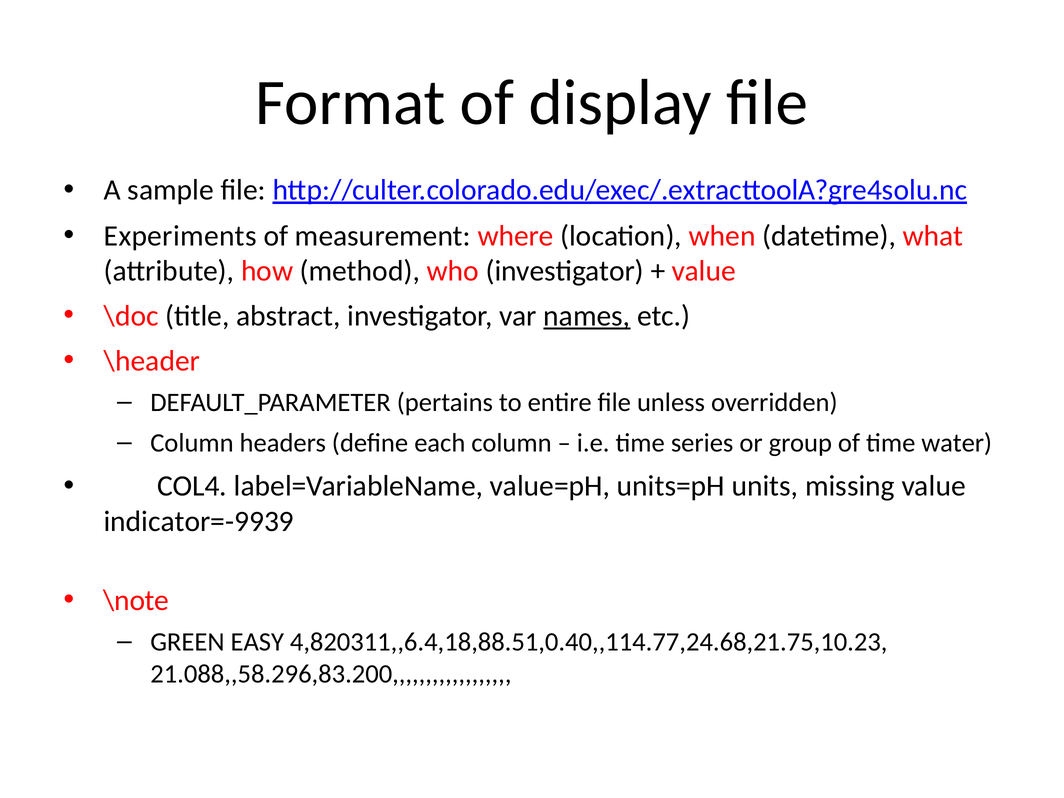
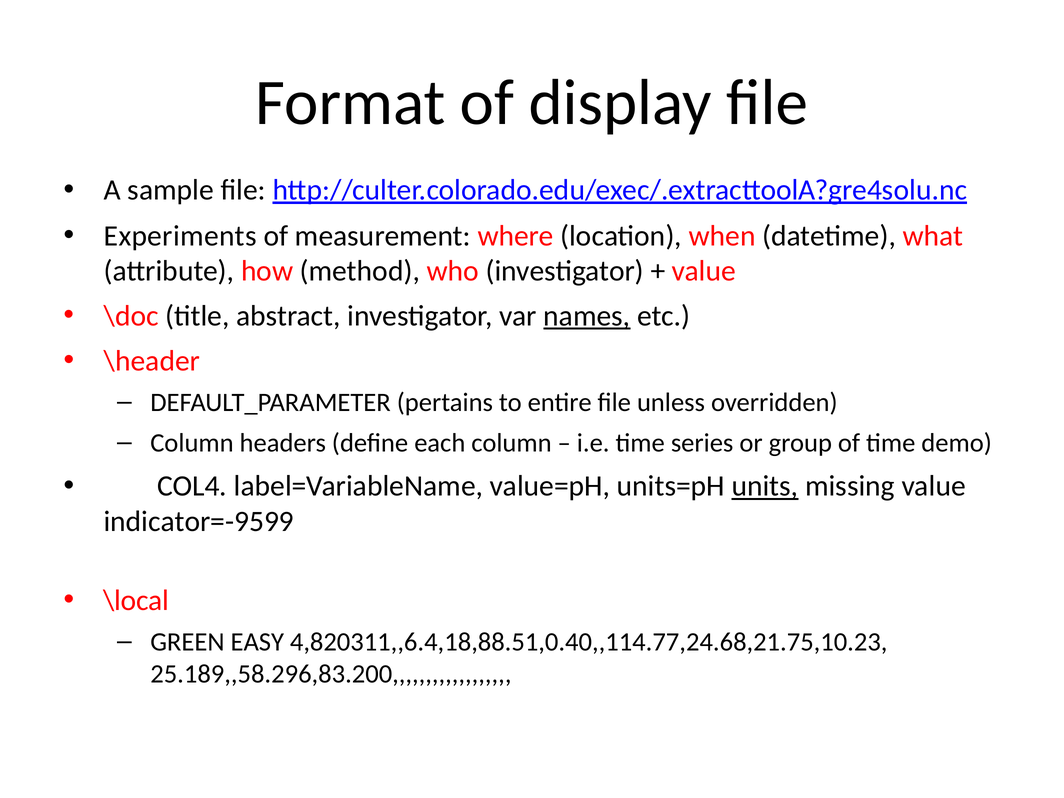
water: water -> demo
units underline: none -> present
indicator=-9939: indicator=-9939 -> indicator=-9599
\note: \note -> \local
21.088,,58.296,83.200: 21.088,,58.296,83.200 -> 25.189,,58.296,83.200
